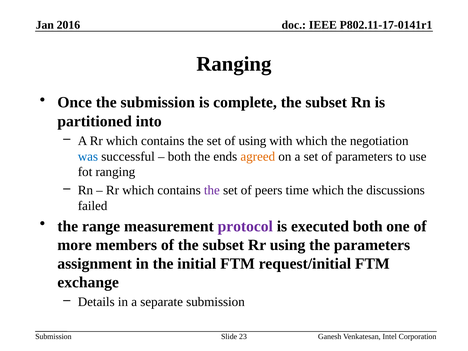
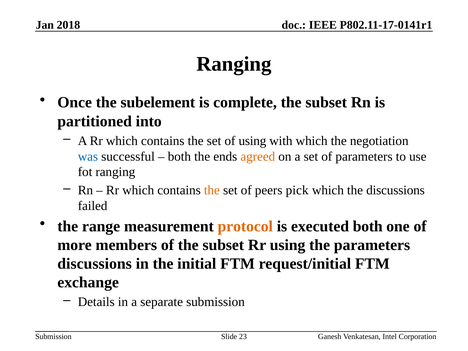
2016: 2016 -> 2018
the submission: submission -> subelement
the at (212, 190) colour: purple -> orange
time: time -> pick
protocol colour: purple -> orange
assignment at (95, 264): assignment -> discussions
